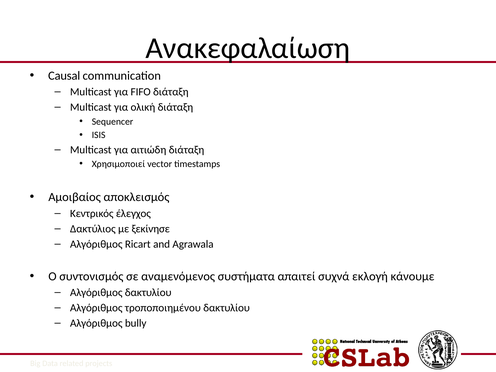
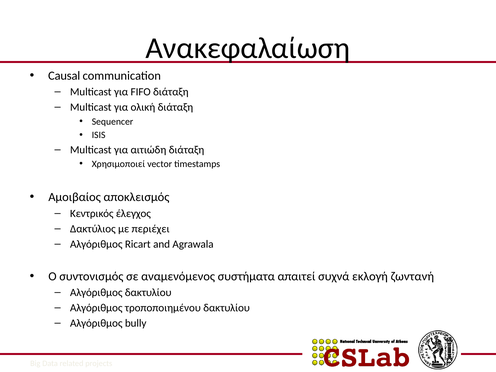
ξεκίνησε: ξεκίνησε -> περιέχει
κάνουμε: κάνουμε -> ζωντανή
